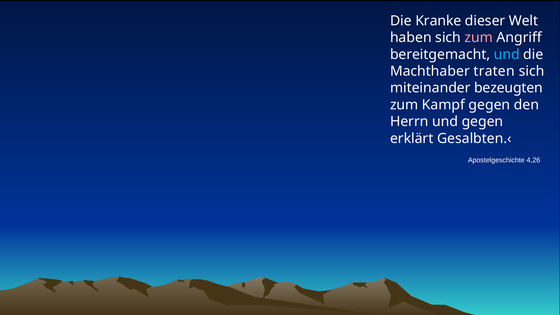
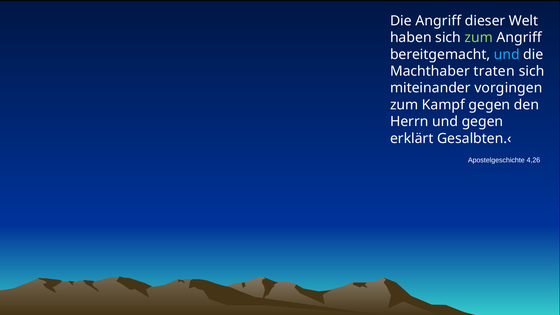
Die Kranke: Kranke -> Angriff
zum at (479, 38) colour: pink -> light green
bezeugten: bezeugten -> vorgingen
